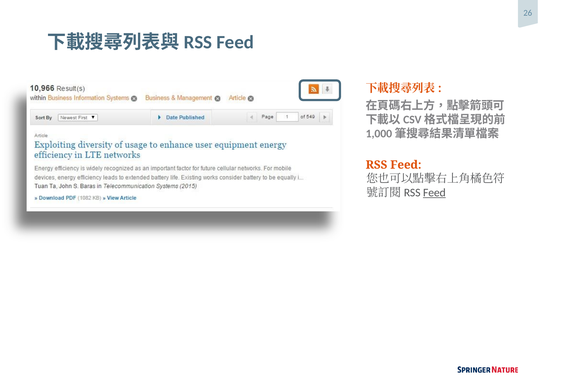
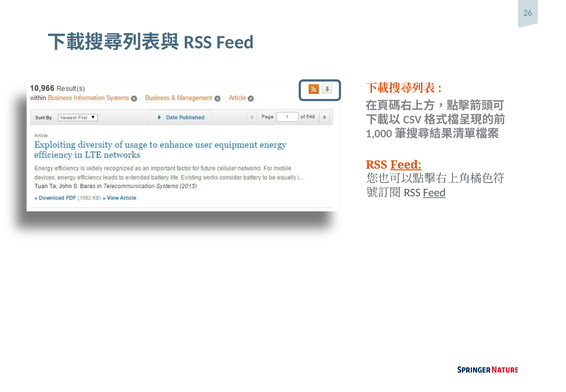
Feed at (406, 165) underline: none -> present
